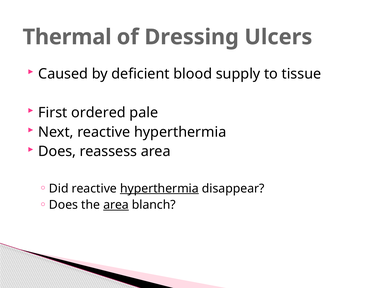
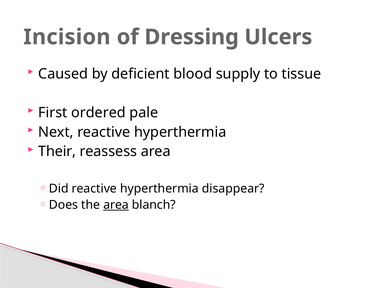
Thermal: Thermal -> Incision
Does at (57, 151): Does -> Their
hyperthermia at (159, 188) underline: present -> none
